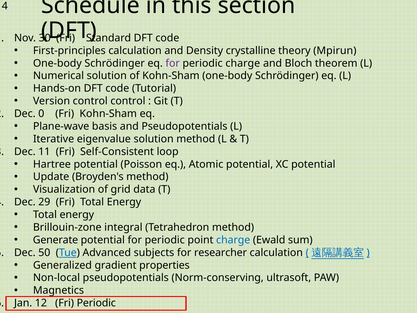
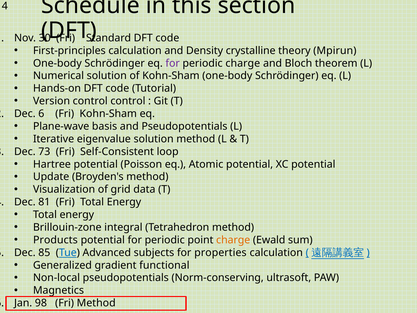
Dec 0: 0 -> 6
11: 11 -> 73
29: 29 -> 81
Generate: Generate -> Products
charge at (233, 240) colour: blue -> orange
50: 50 -> 85
researcher: researcher -> properties
properties: properties -> functional
12: 12 -> 98
Fri Periodic: Periodic -> Method
